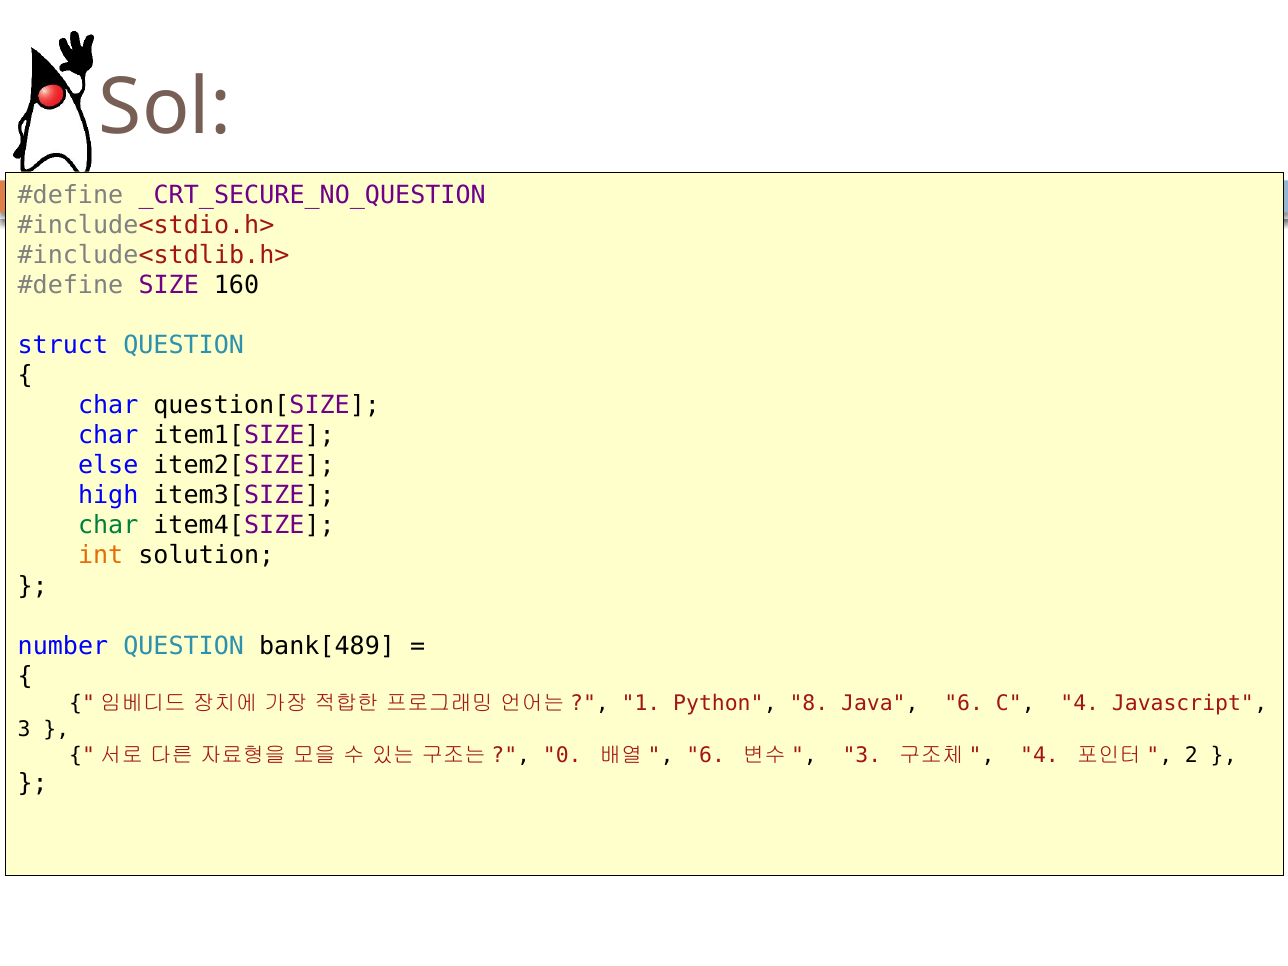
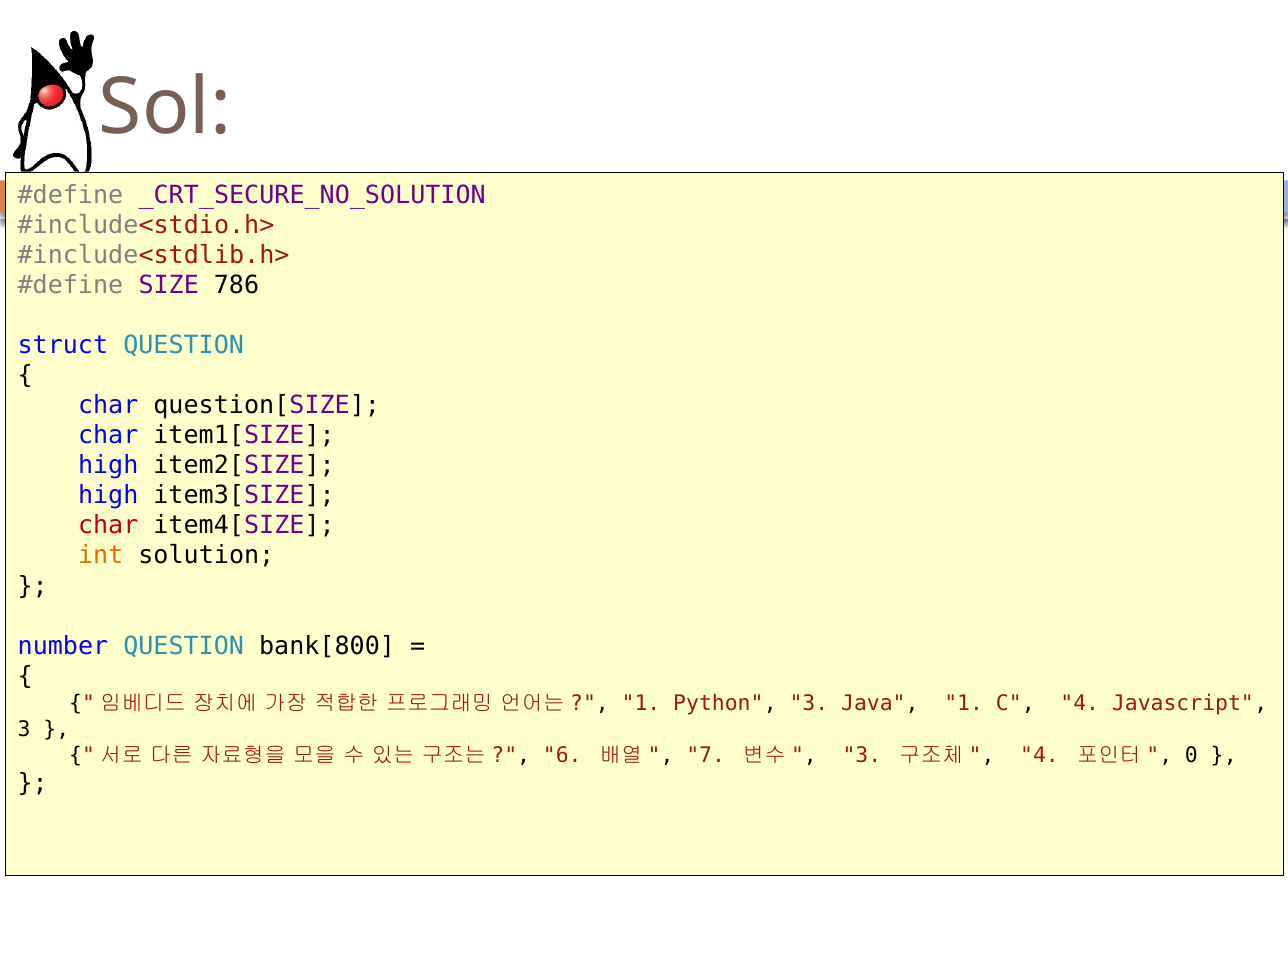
_CRT_SECURE_NO_QUESTION: _CRT_SECURE_NO_QUESTION -> _CRT_SECURE_NO_SOLUTION
160: 160 -> 786
else at (108, 466): else -> high
char at (108, 526) colour: green -> red
bank[489: bank[489 -> bank[800
Python 8: 8 -> 3
Java 6: 6 -> 1
0: 0 -> 6
6 at (706, 755): 6 -> 7
2: 2 -> 0
